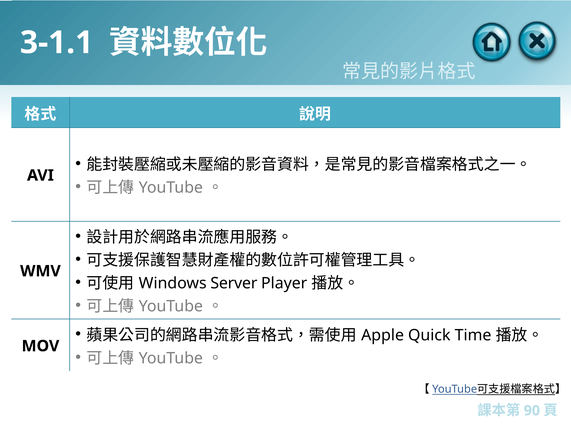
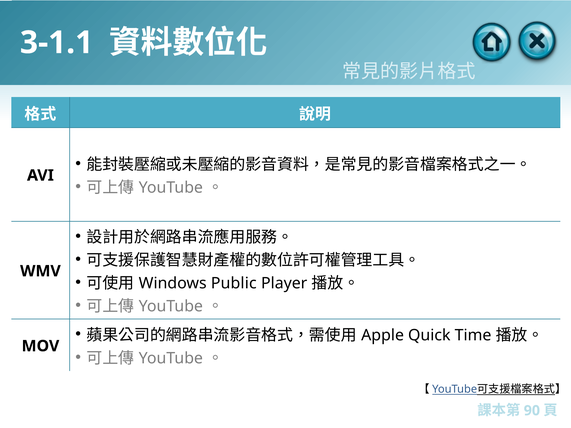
Server: Server -> Public
